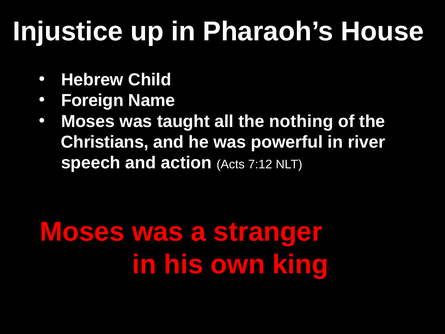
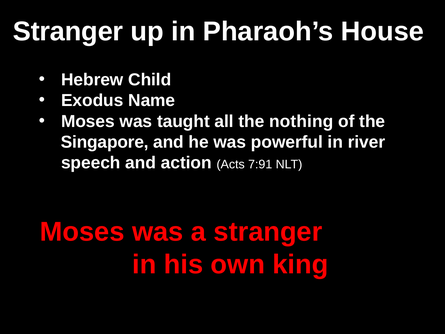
Injustice at (68, 32): Injustice -> Stranger
Foreign: Foreign -> Exodus
Christians: Christians -> Singapore
7:12: 7:12 -> 7:91
